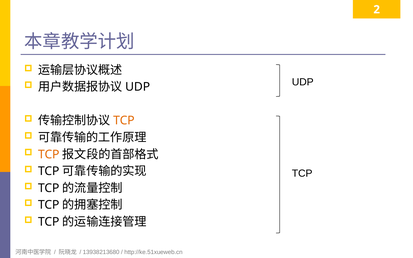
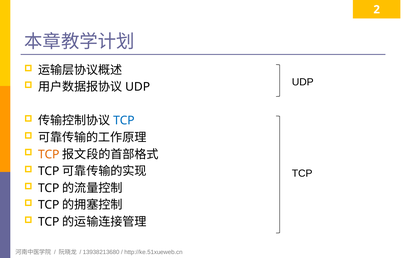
TCP at (124, 121) colour: orange -> blue
